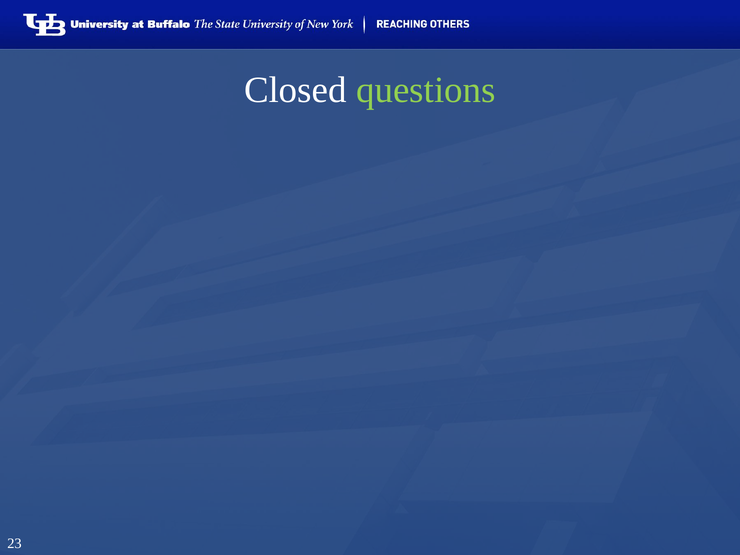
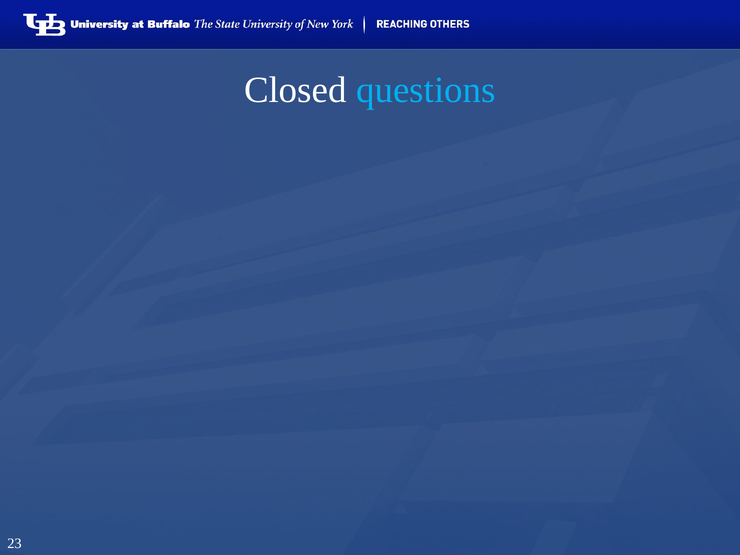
questions colour: light green -> light blue
